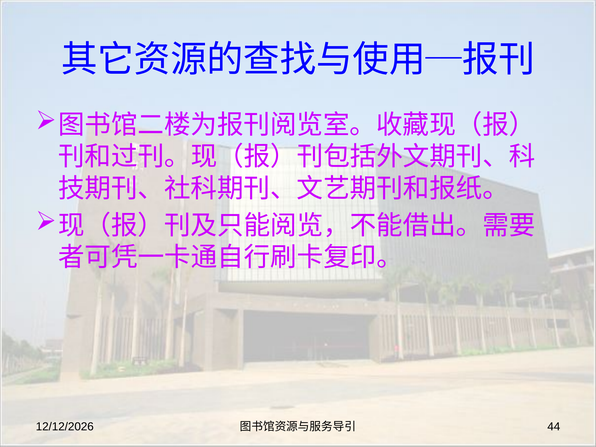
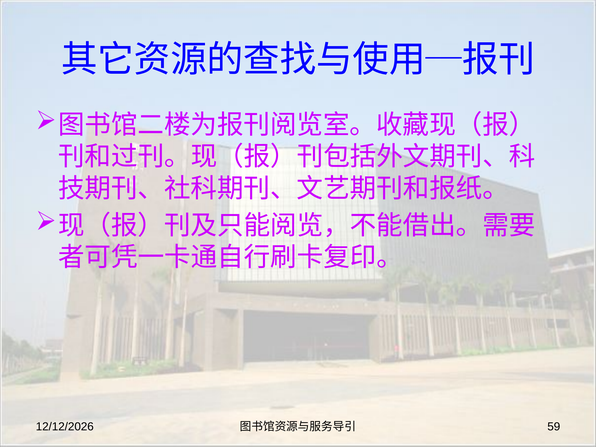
44: 44 -> 59
